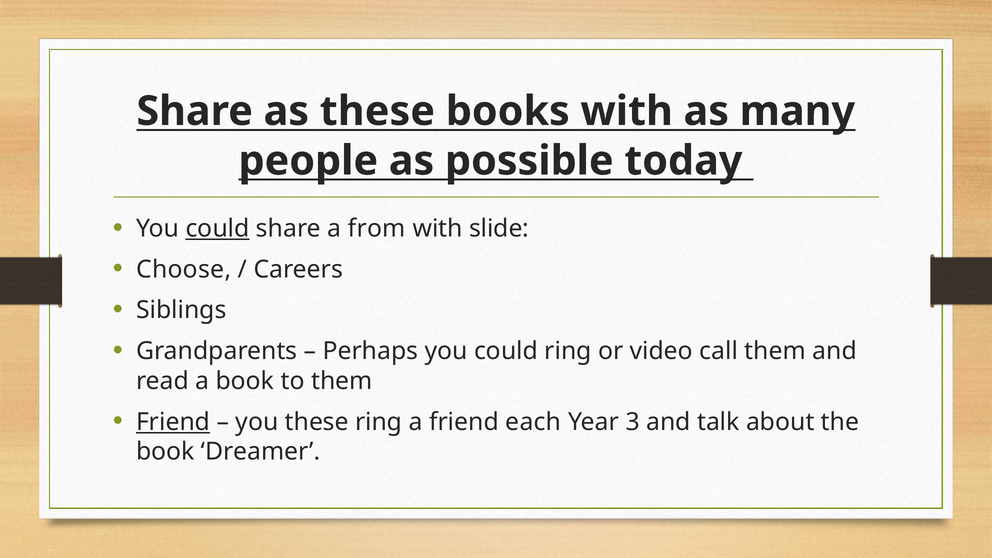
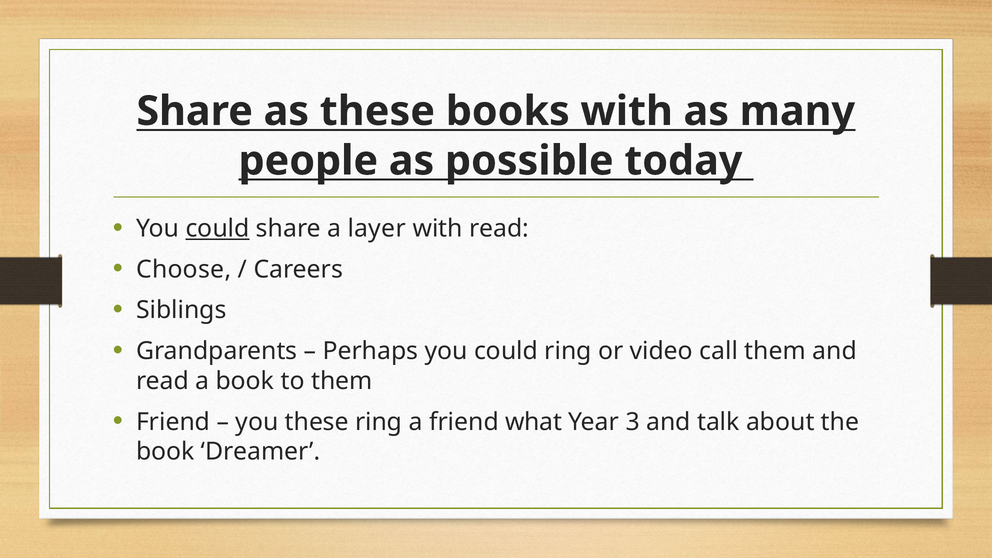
from: from -> layer
with slide: slide -> read
Friend at (173, 422) underline: present -> none
each: each -> what
